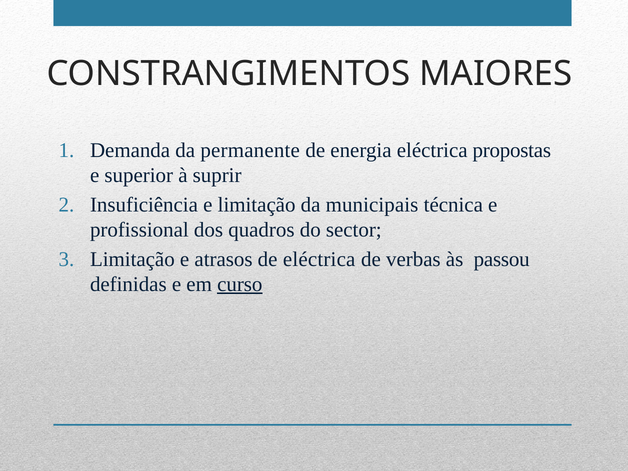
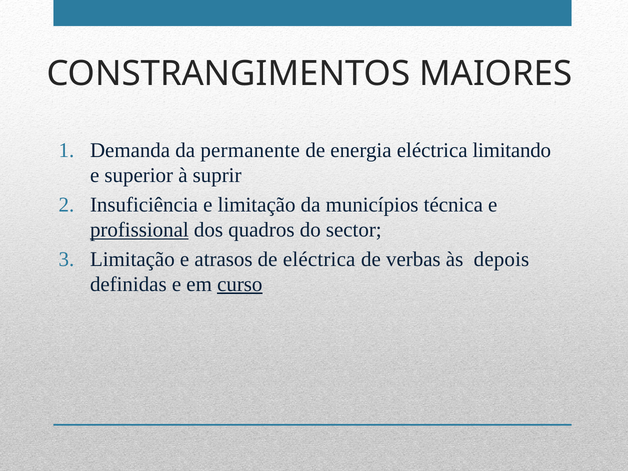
propostas: propostas -> limitando
municipais: municipais -> municípios
profissional underline: none -> present
passou: passou -> depois
